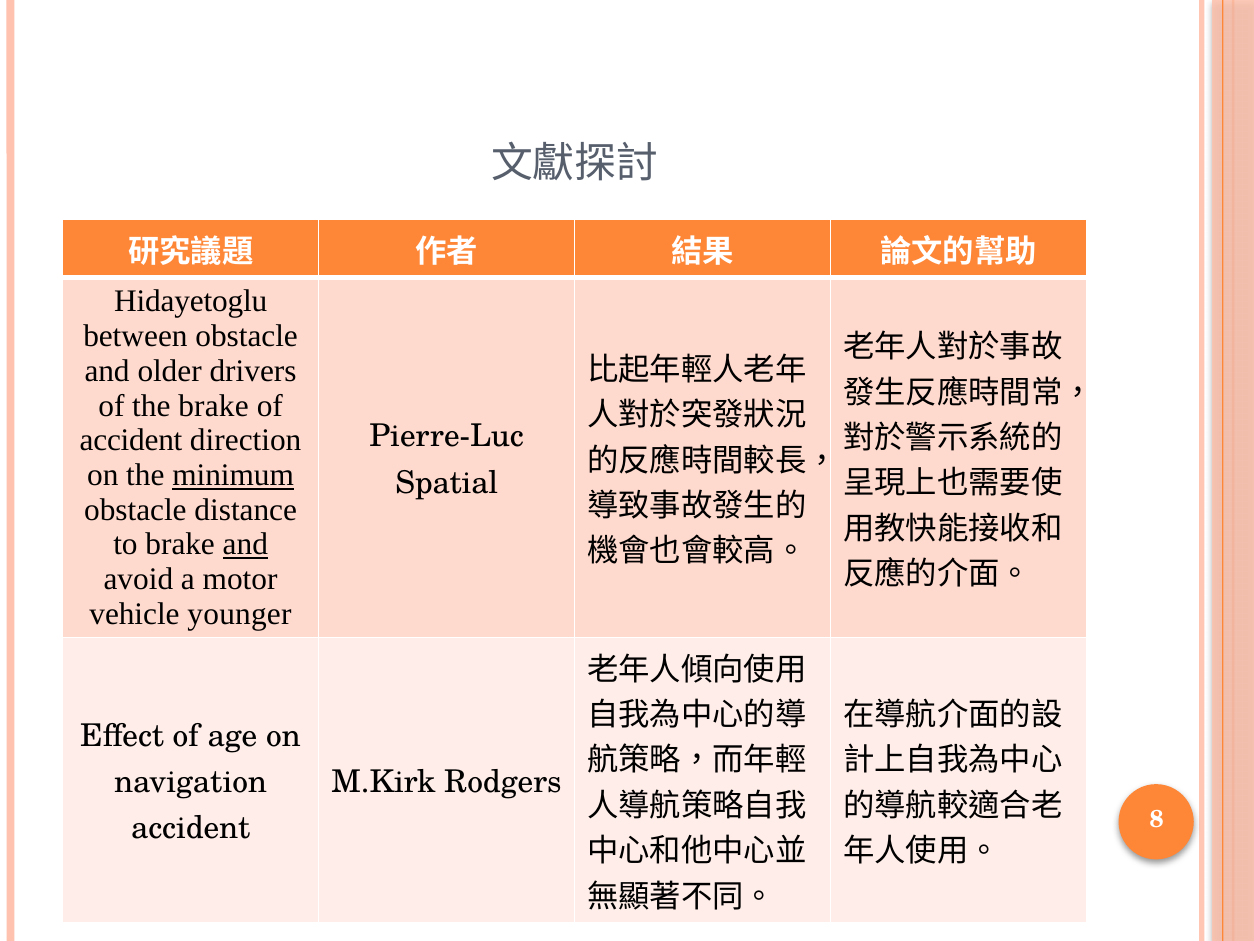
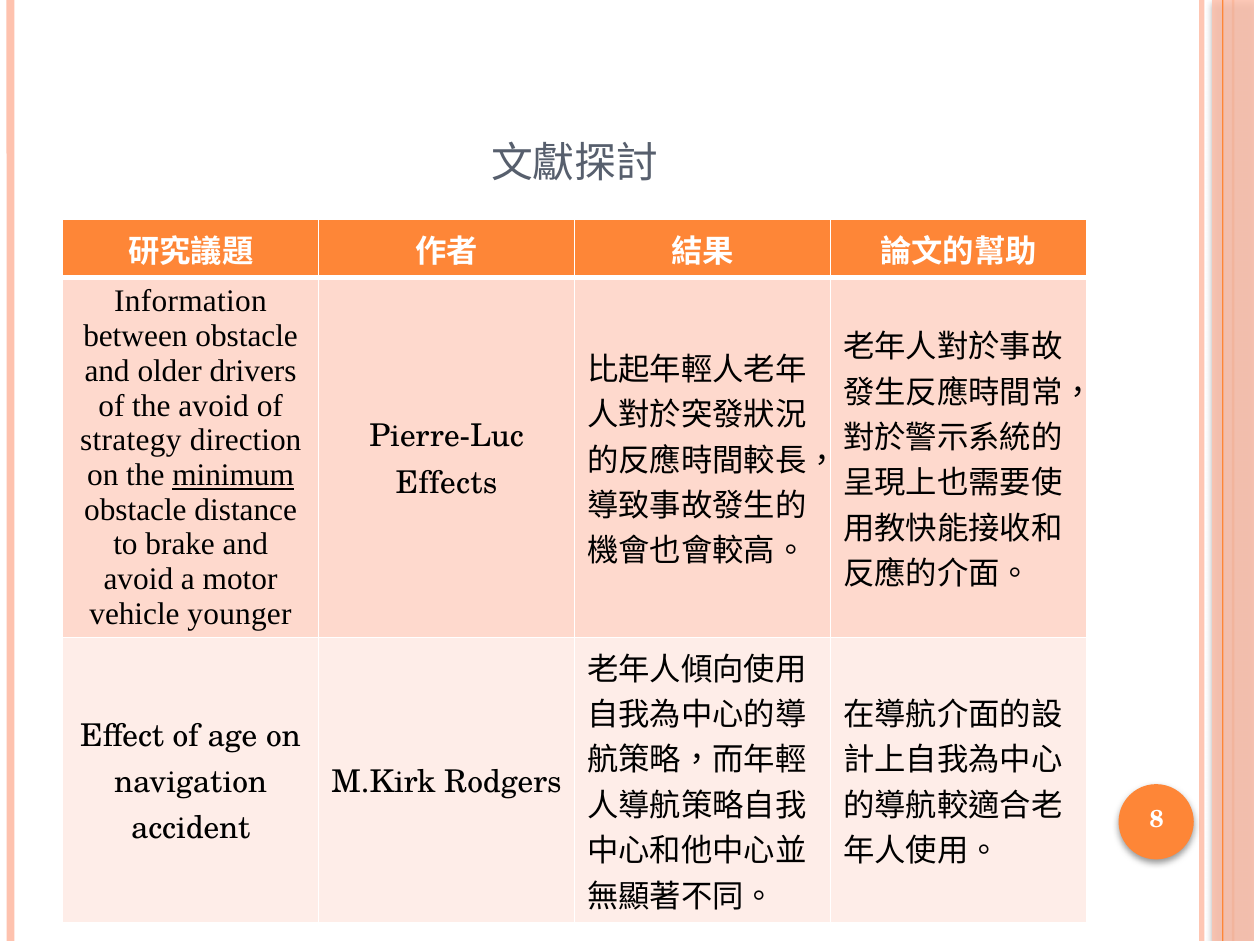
Hidayetoglu: Hidayetoglu -> Information
the brake: brake -> avoid
accident at (131, 440): accident -> strategy
Spatial: Spatial -> Effects
and at (245, 544) underline: present -> none
